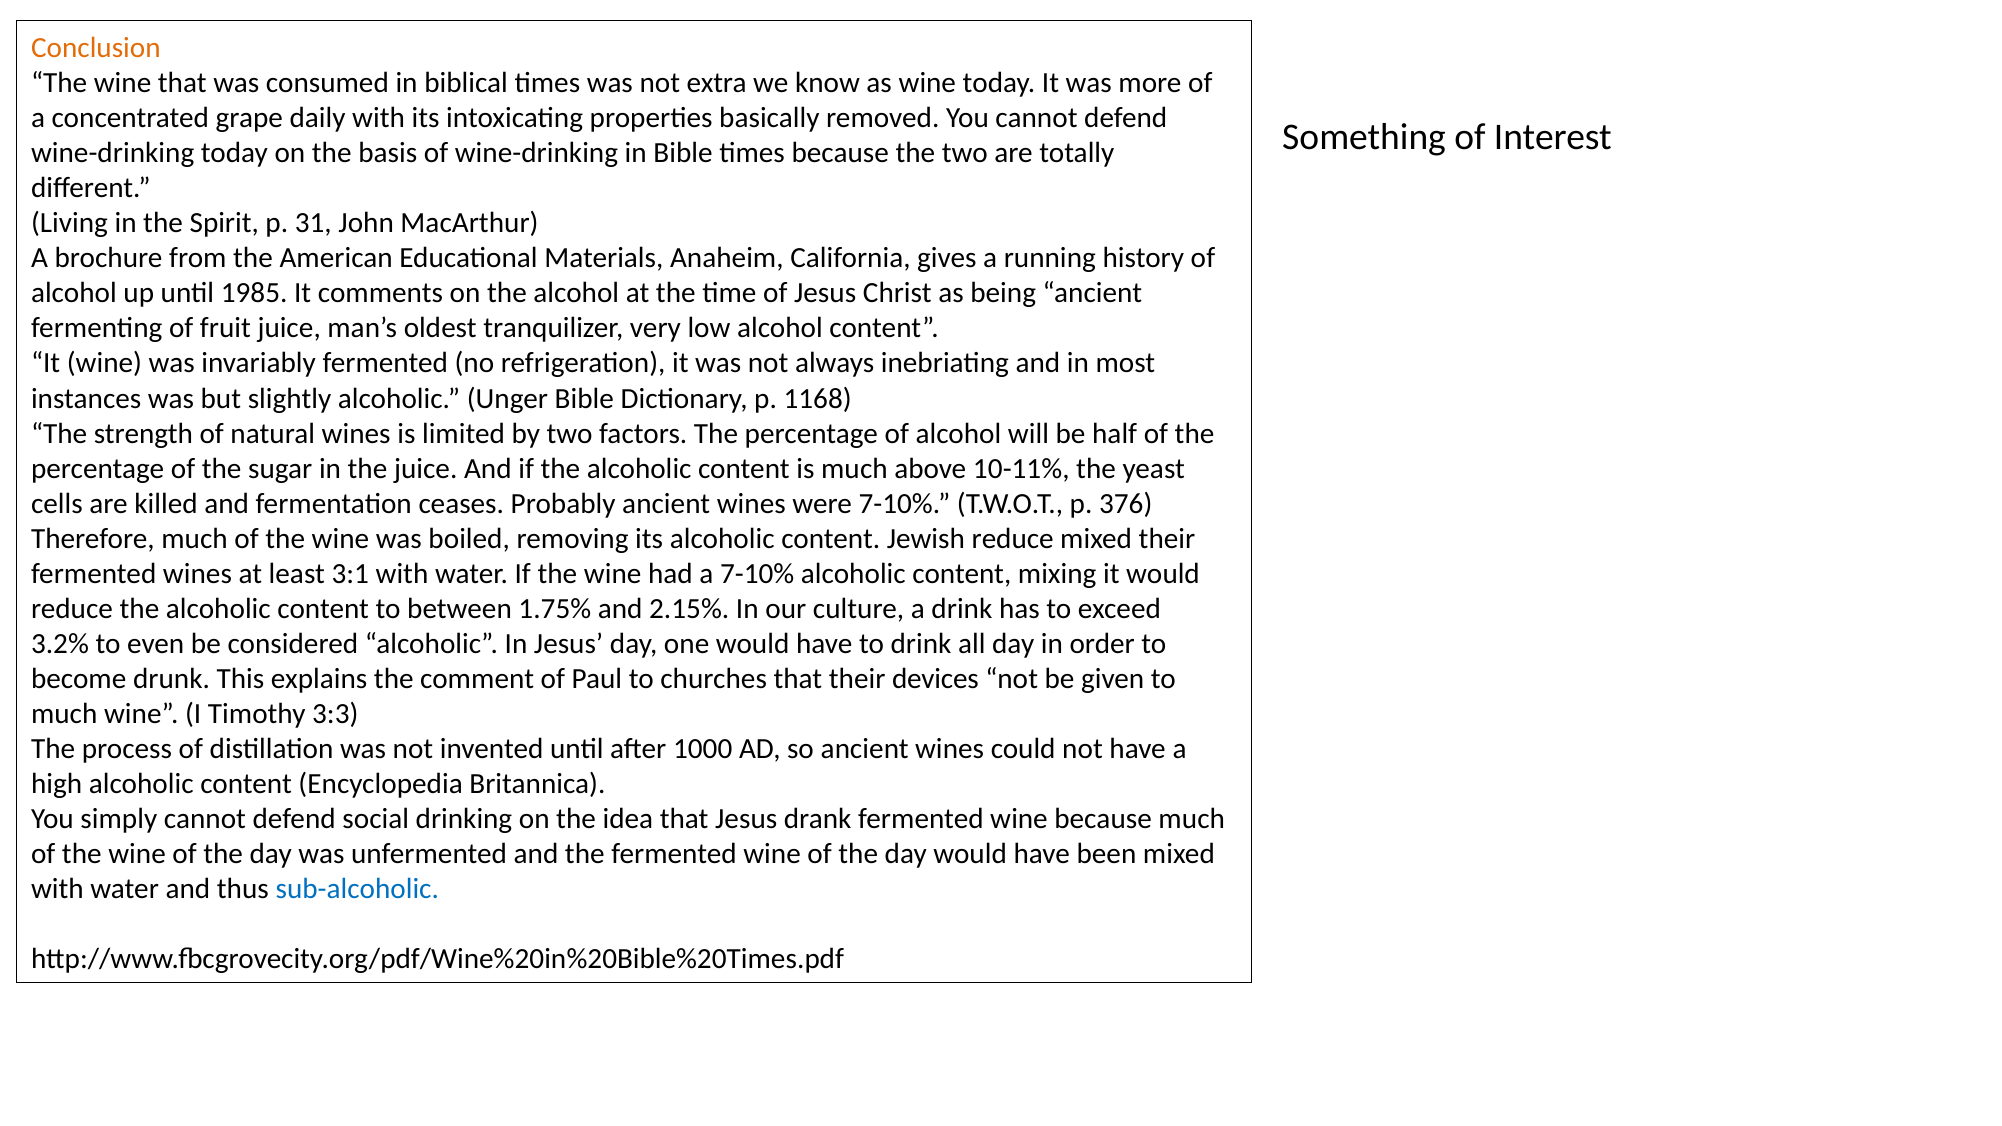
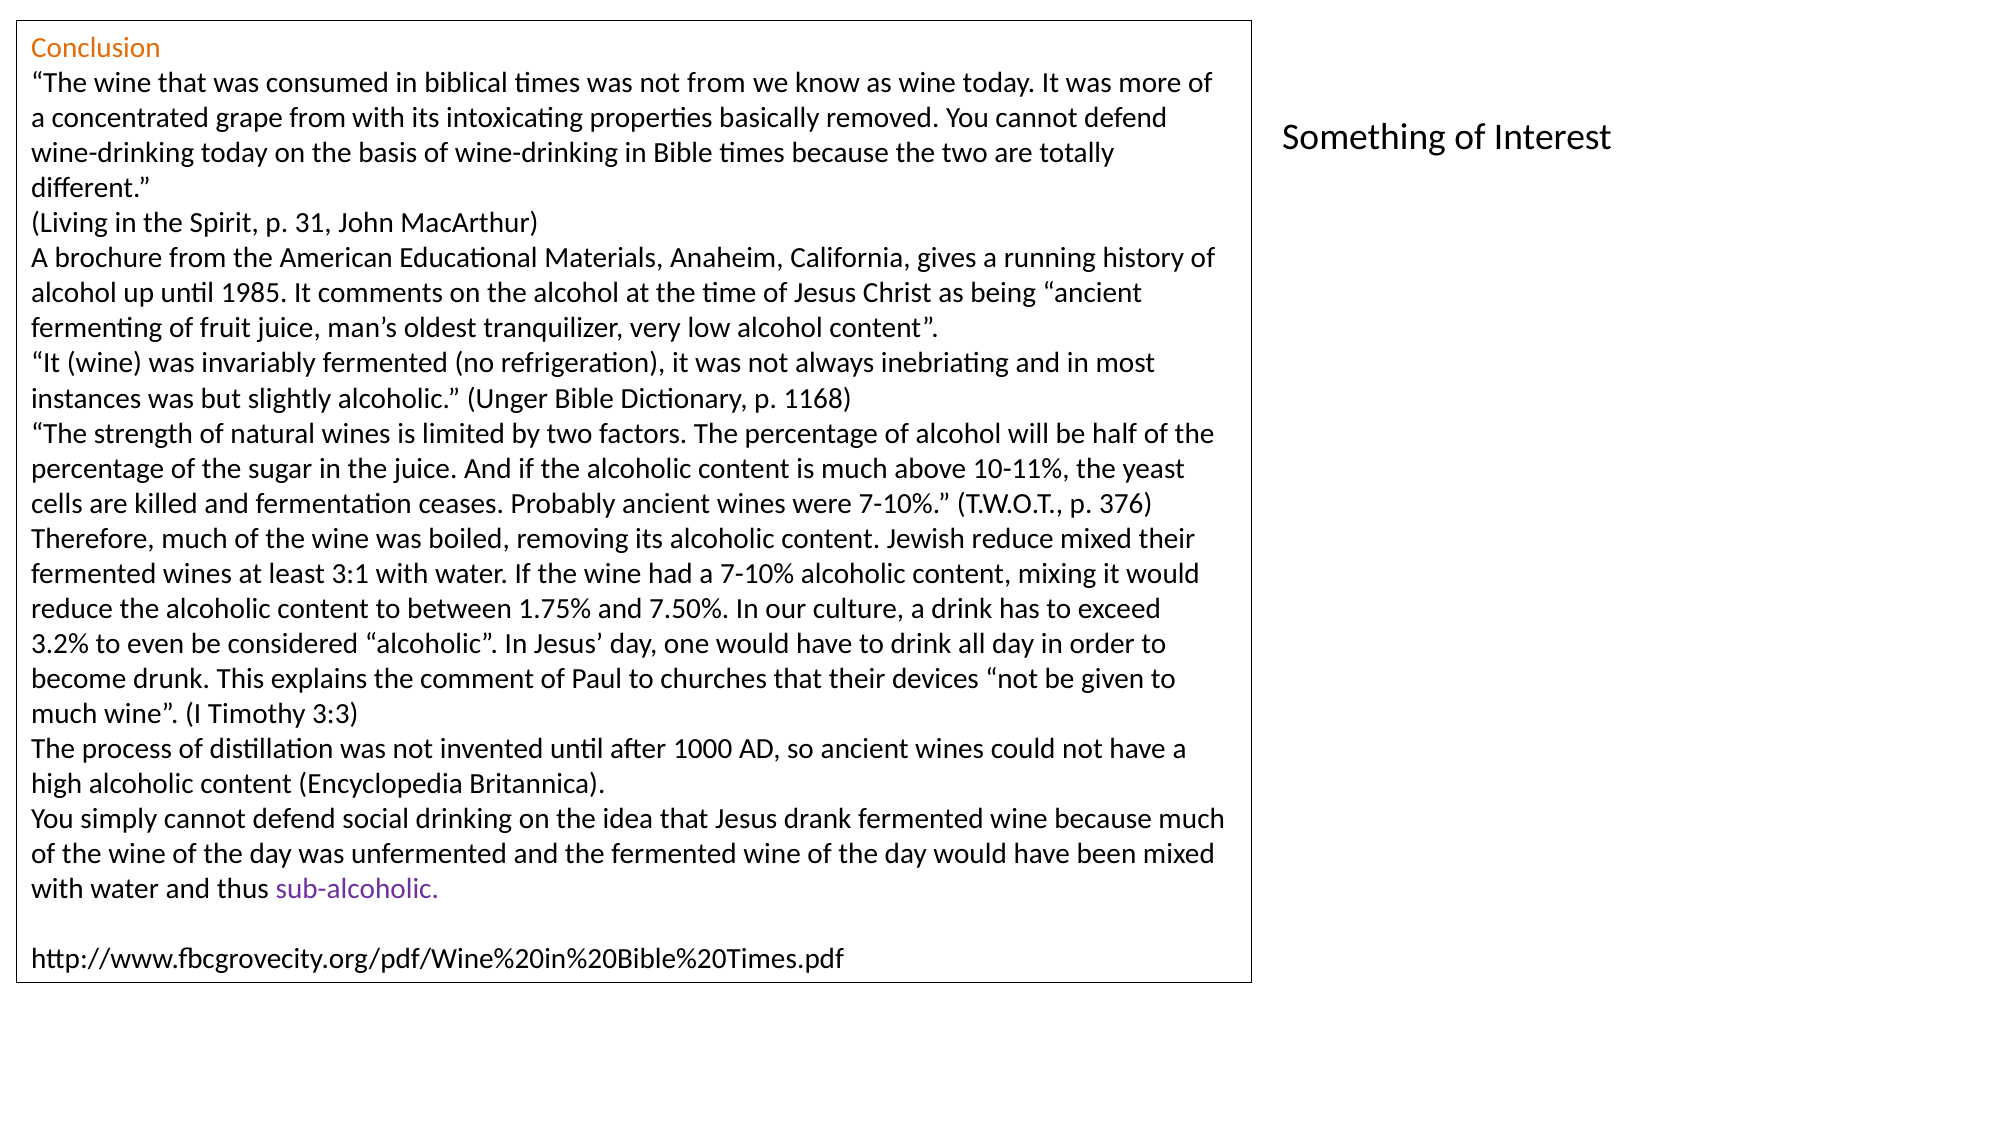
not extra: extra -> from
grape daily: daily -> from
2.15%: 2.15% -> 7.50%
sub-alcoholic colour: blue -> purple
